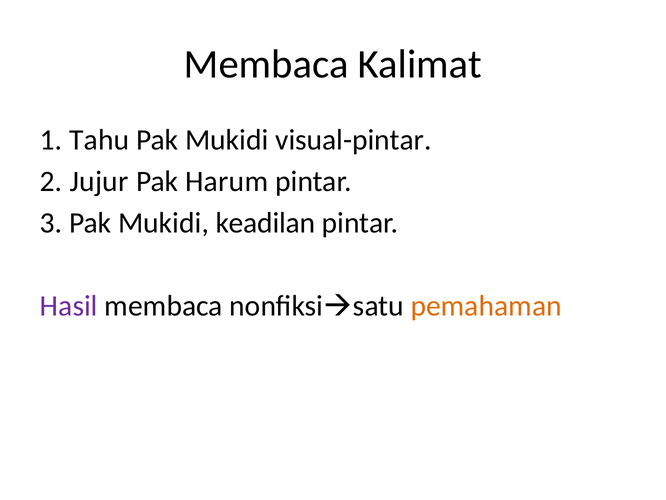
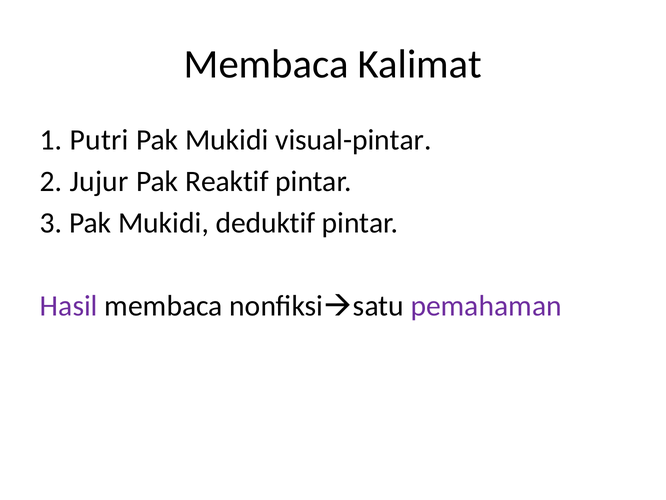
Tahu: Tahu -> Putri
Harum: Harum -> Reaktif
keadilan: keadilan -> deduktif
pemahaman colour: orange -> purple
